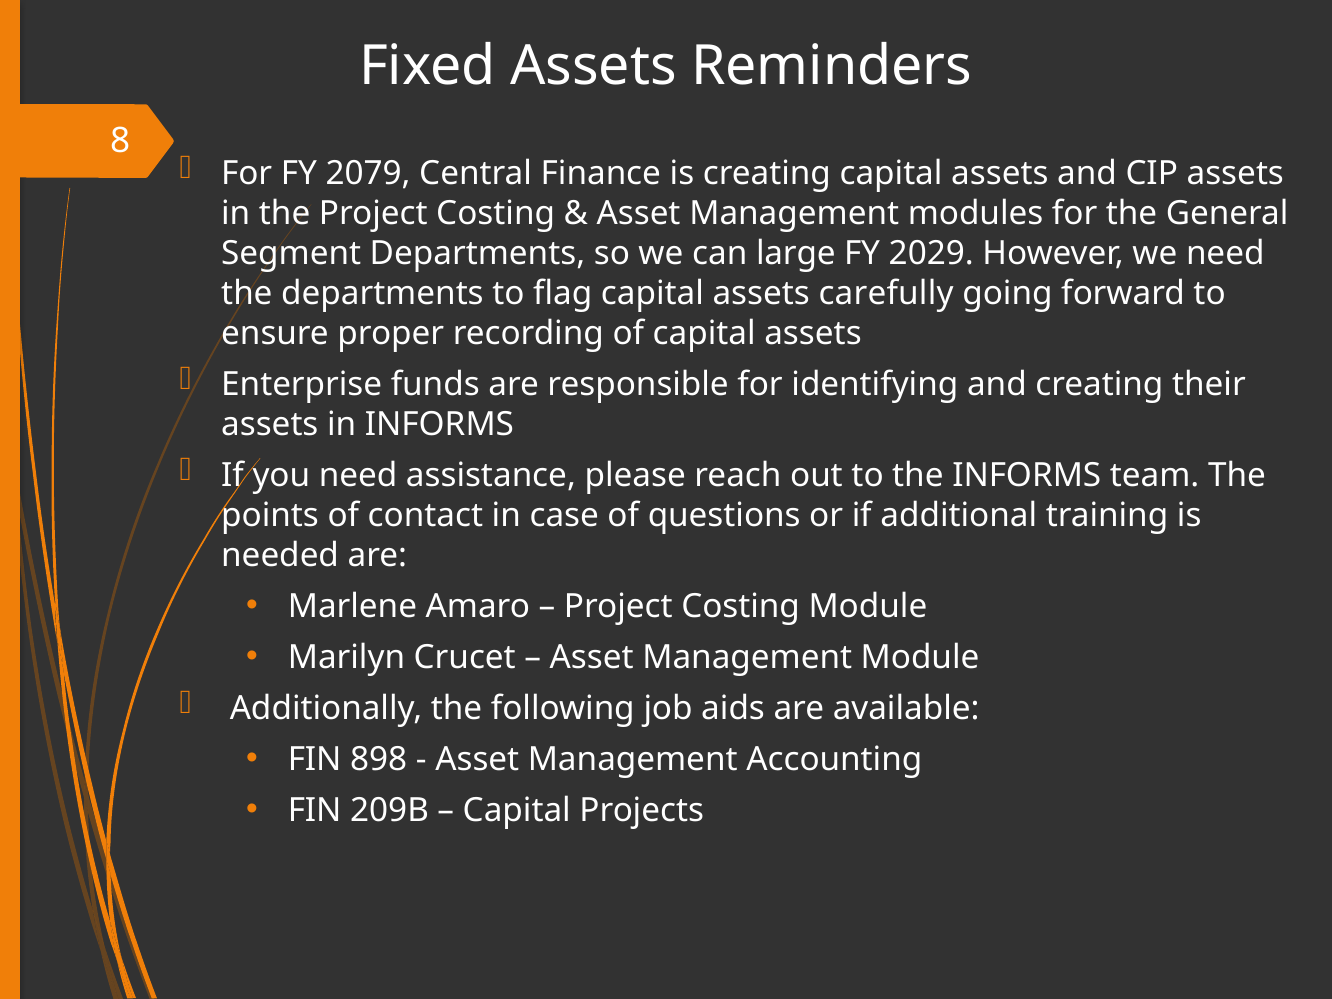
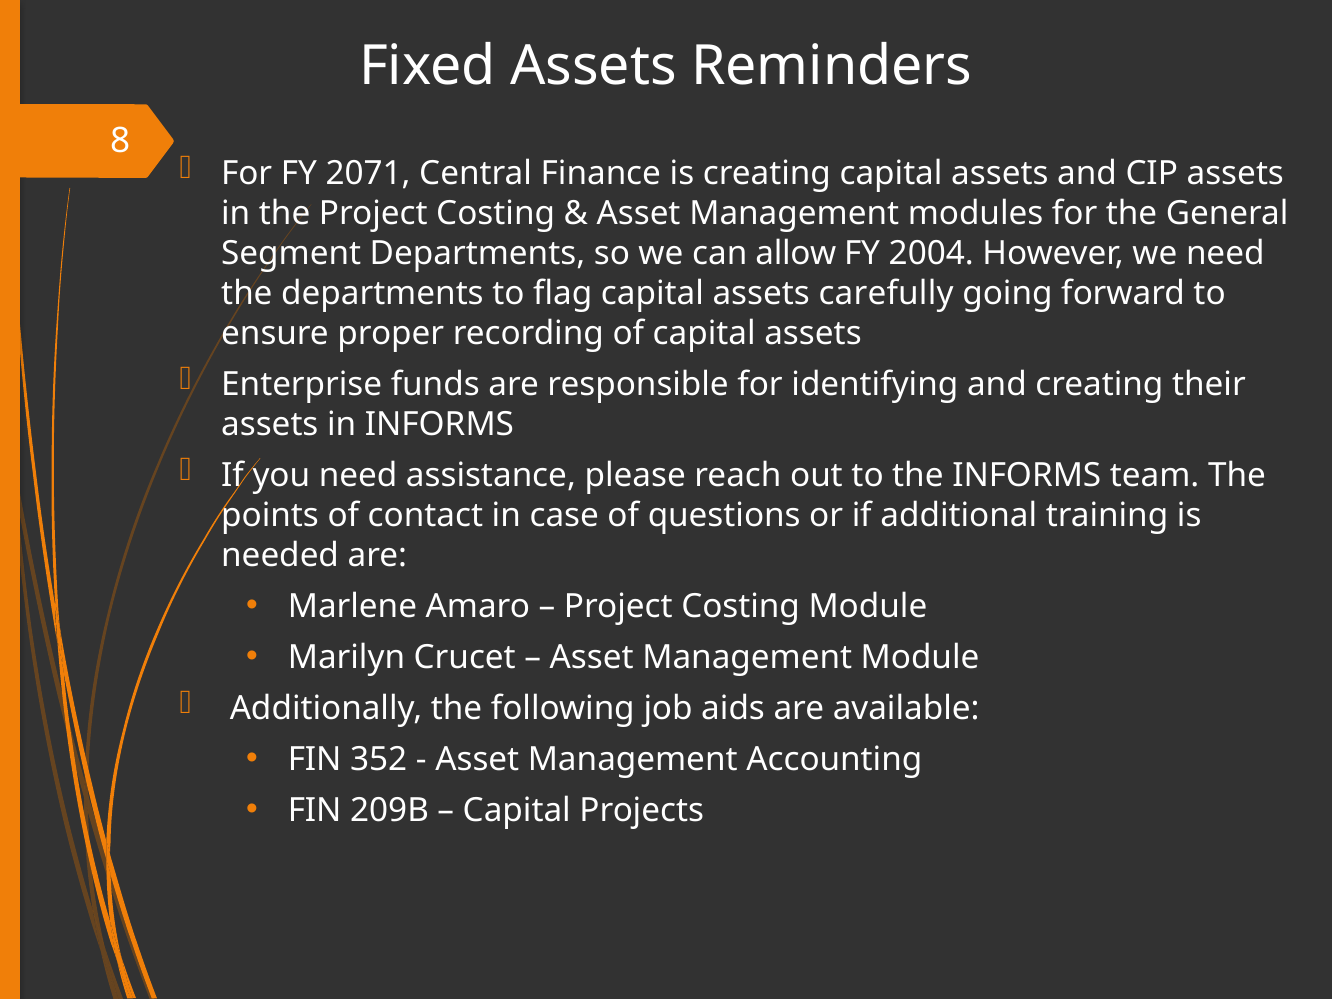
2079: 2079 -> 2071
large: large -> allow
2029: 2029 -> 2004
898: 898 -> 352
